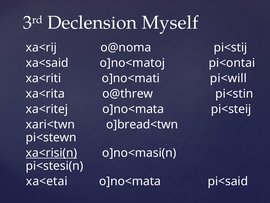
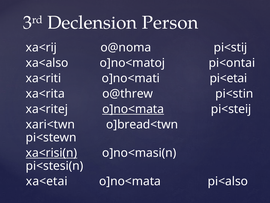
Myself: Myself -> Person
xa<said: xa<said -> xa<also
pi<will: pi<will -> pi<etai
o]no<mata at (133, 109) underline: none -> present
pi<said: pi<said -> pi<also
